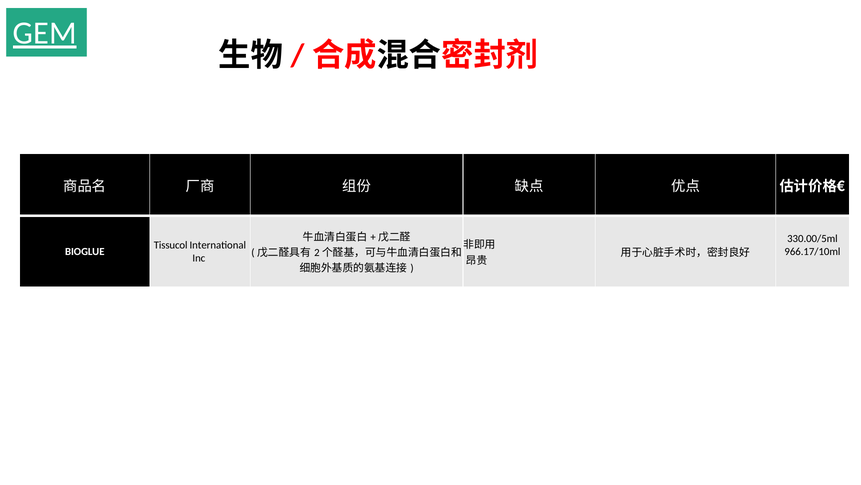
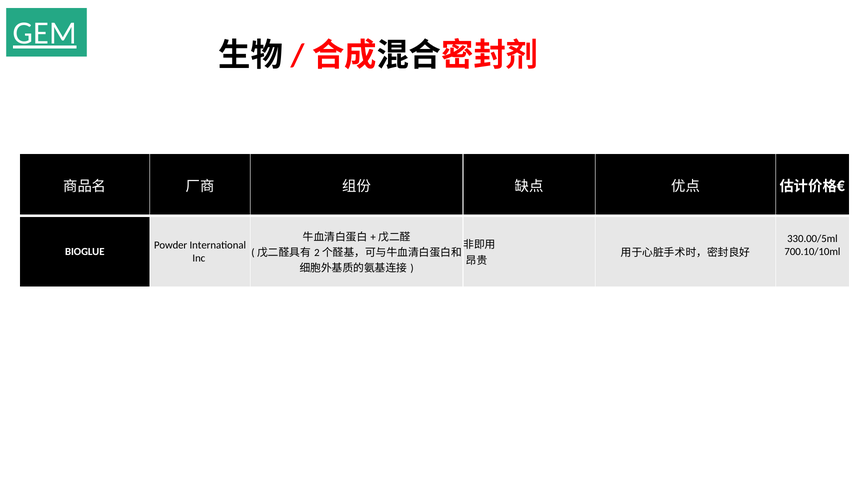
Tissucol: Tissucol -> Powder
966.17/10ml: 966.17/10ml -> 700.10/10ml
